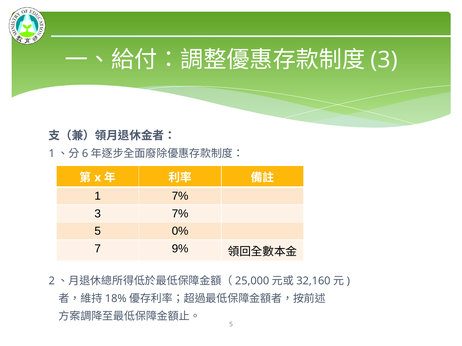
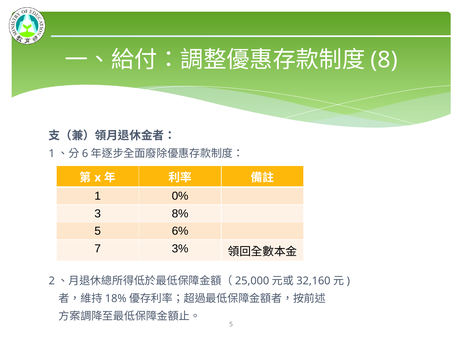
3 at (384, 60): 3 -> 8
1 7%: 7% -> 0%
3 7%: 7% -> 8%
0%: 0% -> 6%
9%: 9% -> 3%
